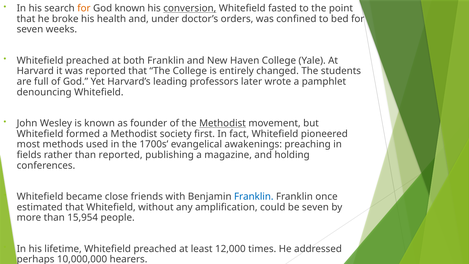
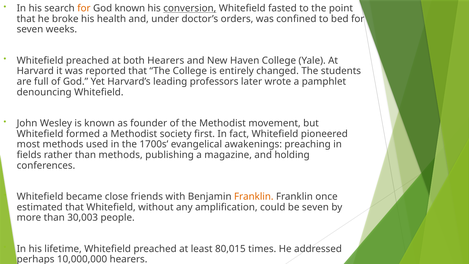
both Franklin: Franklin -> Hearers
Methodist at (223, 123) underline: present -> none
than reported: reported -> methods
Franklin at (254, 196) colour: blue -> orange
15,954: 15,954 -> 30,003
12,000: 12,000 -> 80,015
